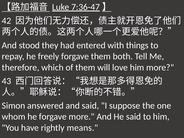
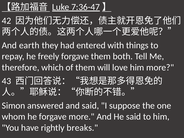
stood: stood -> earth
means: means -> breaks
